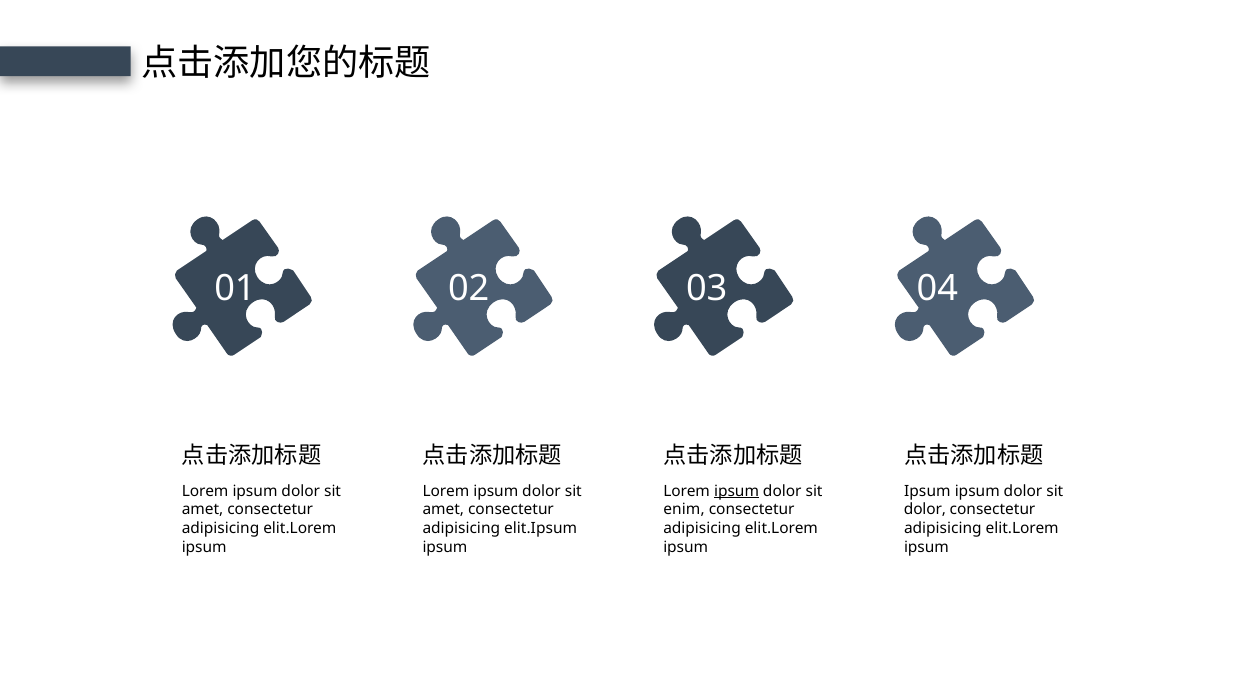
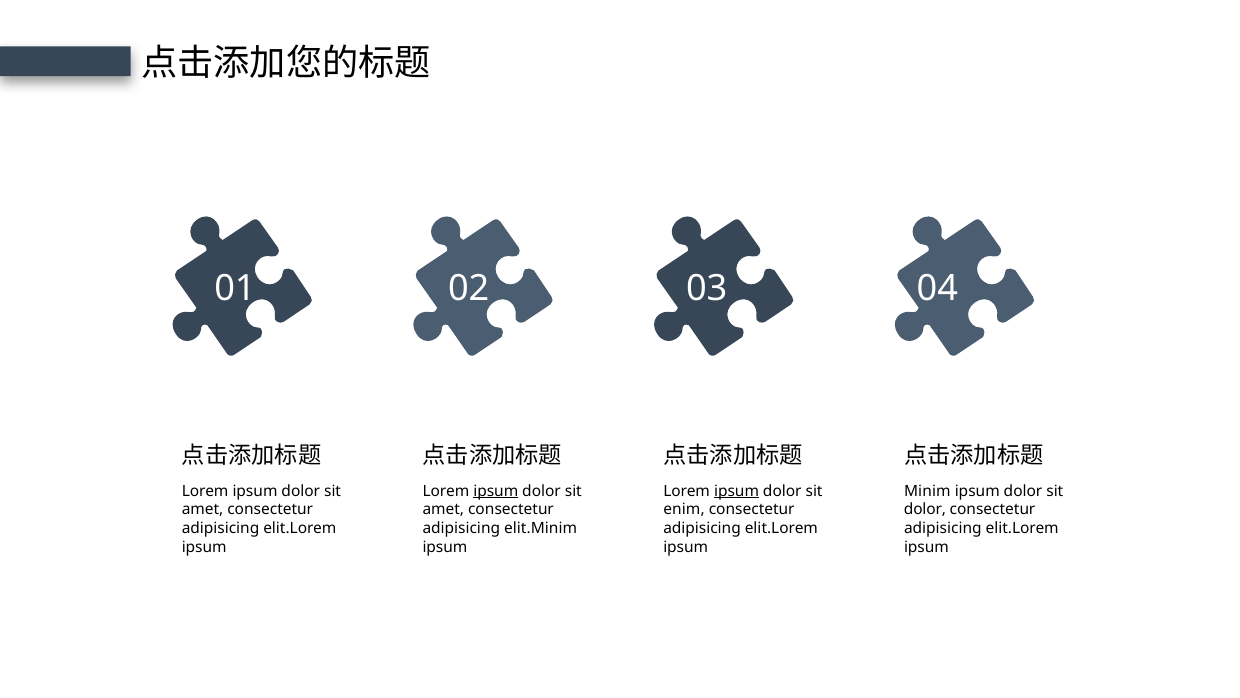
ipsum at (496, 491) underline: none -> present
Ipsum at (927, 491): Ipsum -> Minim
elit.Ipsum: elit.Ipsum -> elit.Minim
